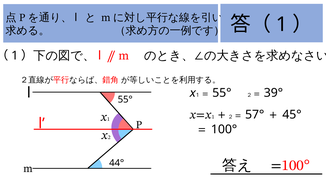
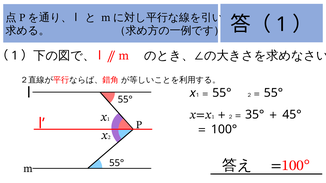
39° at (273, 93): 39° -> 55°
57°: 57° -> 35°
44° at (117, 163): 44° -> 55°
